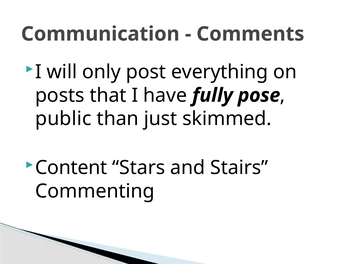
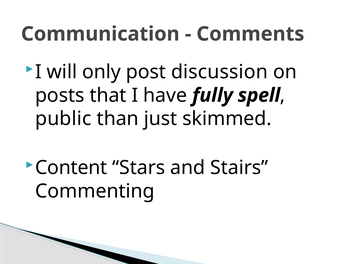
everything: everything -> discussion
pose: pose -> spell
